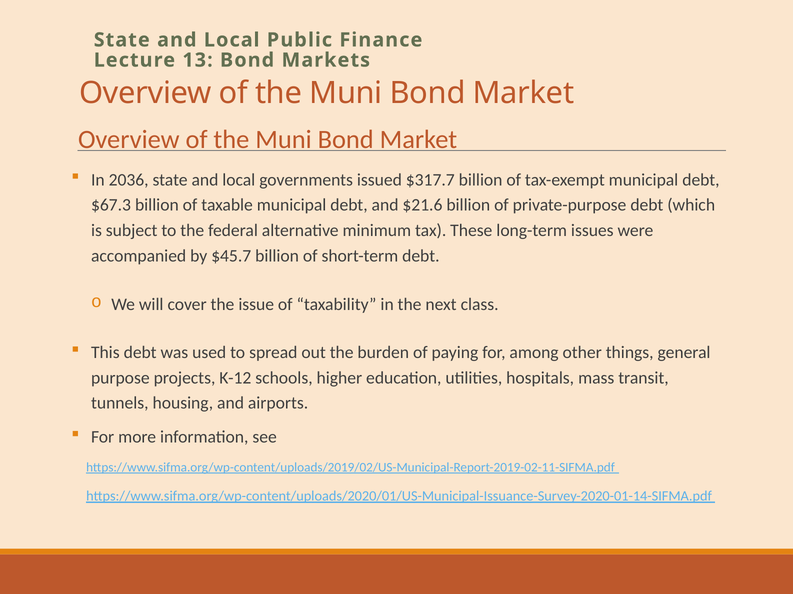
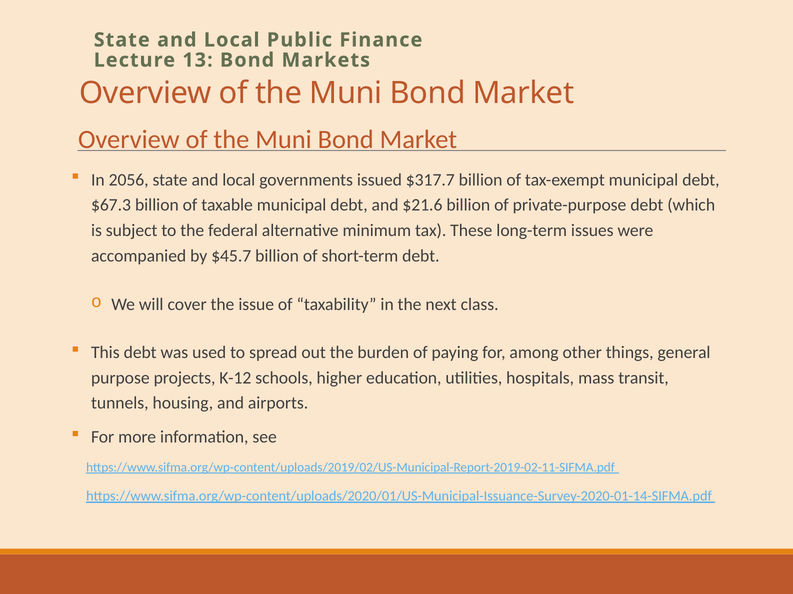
2036: 2036 -> 2056
